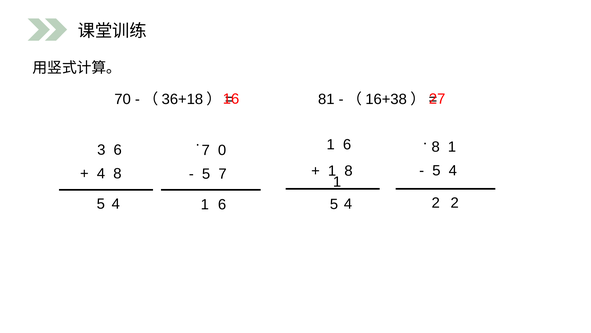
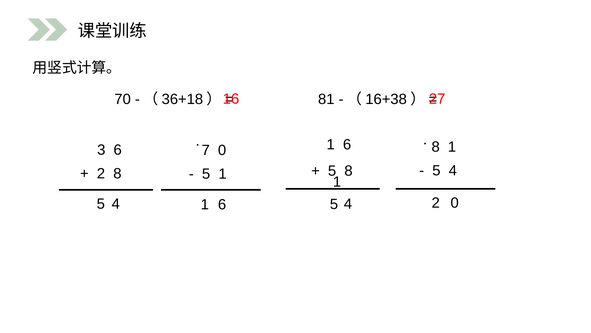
1 at (332, 171): 1 -> 5
4 at (101, 173): 4 -> 2
5 7: 7 -> 1
5 2: 2 -> 0
